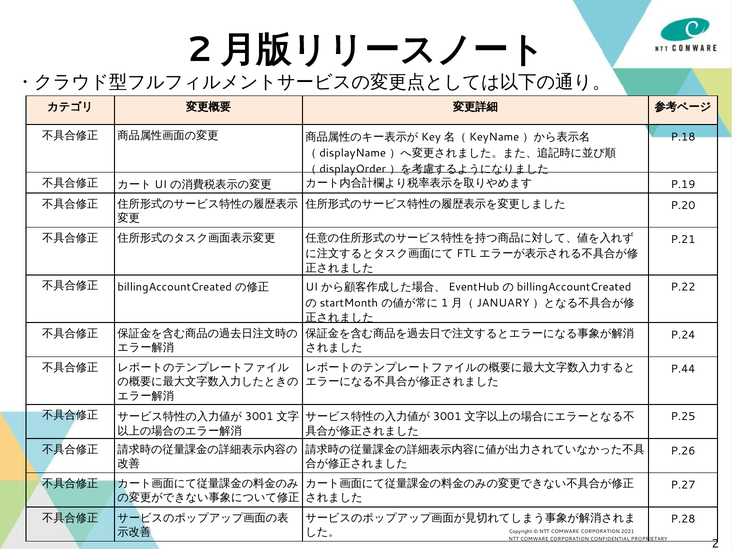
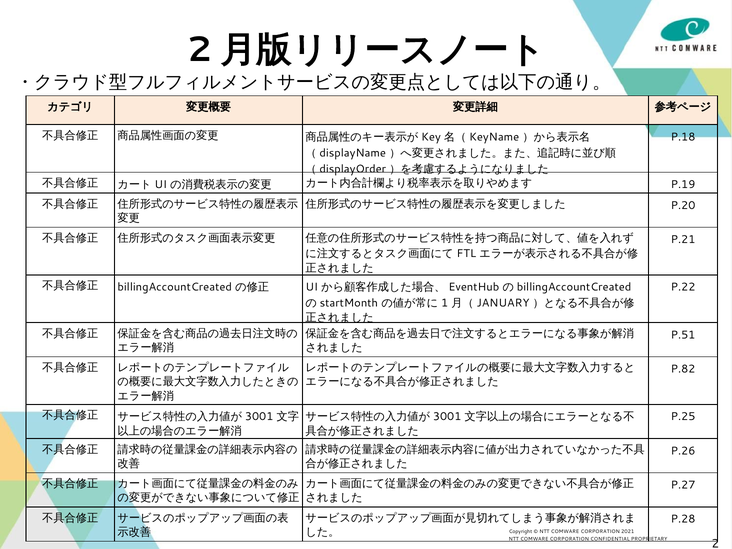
P.24: P.24 -> P.51
P.44: P.44 -> P.82
